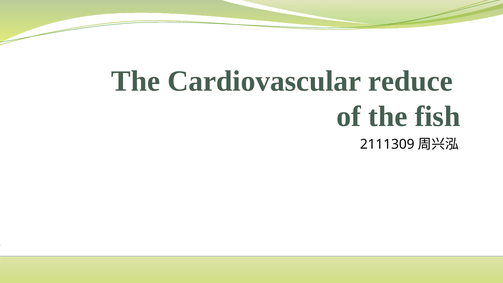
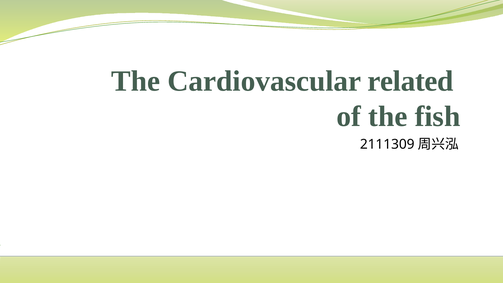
reduce: reduce -> related
